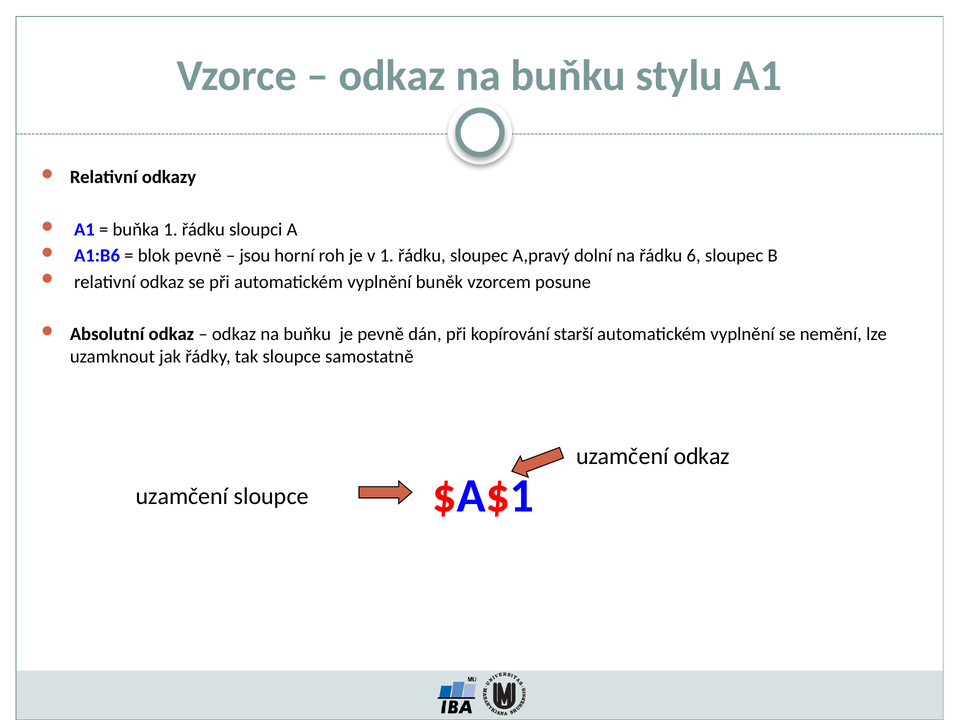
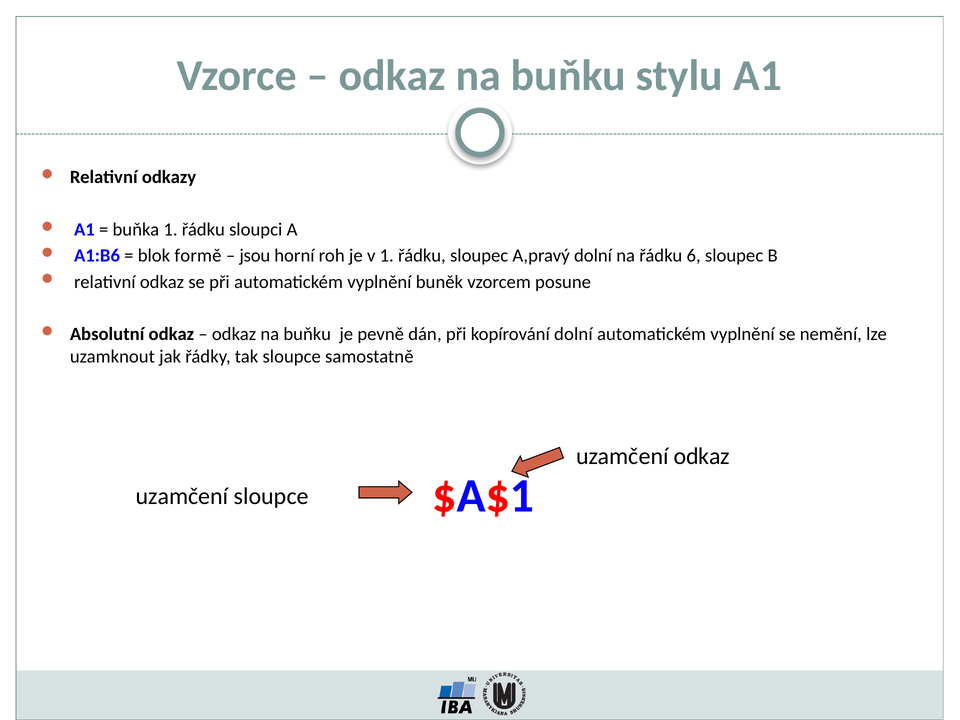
blok pevně: pevně -> formě
kopírování starší: starší -> dolní
